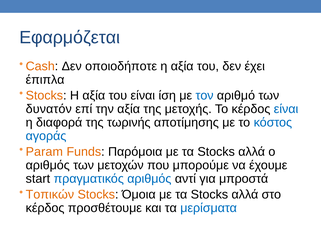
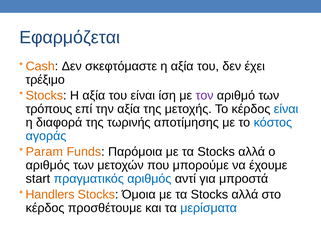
οποιοδήποτε: οποιοδήποτε -> σκεφτόμαστε
έπιπλα: έπιπλα -> τρέξιμο
τον colour: blue -> purple
δυνατόν: δυνατόν -> τρόπους
Τοπικών: Τοπικών -> Handlers
